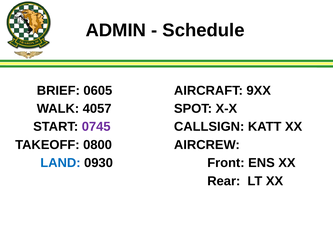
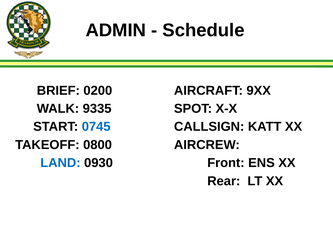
0605: 0605 -> 0200
4057: 4057 -> 9335
0745 colour: purple -> blue
